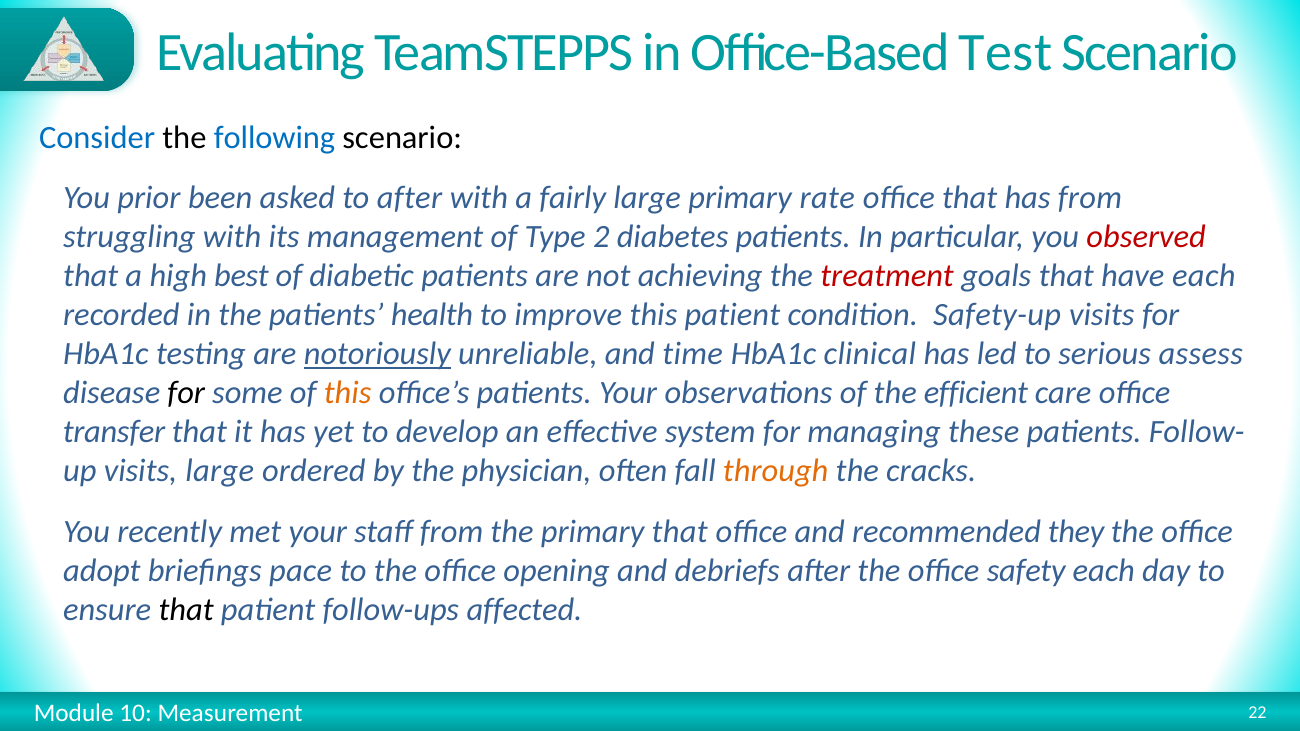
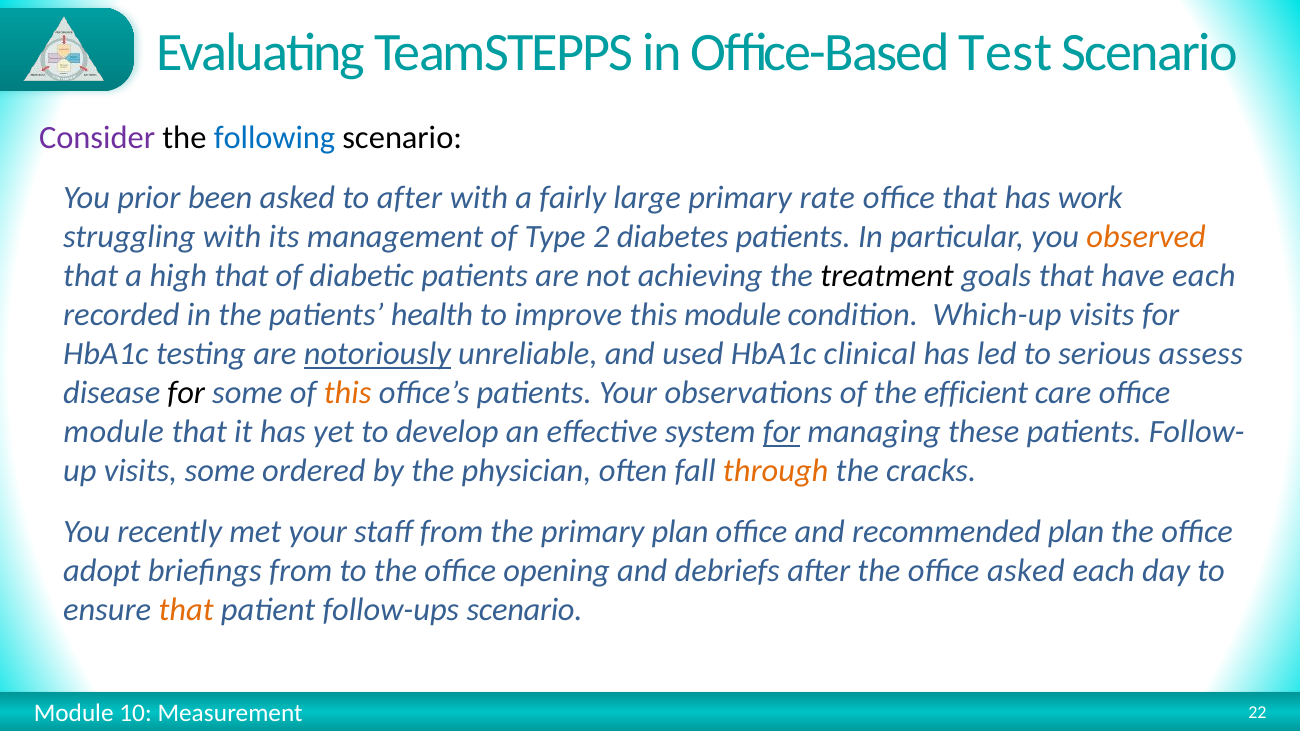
Consider colour: blue -> purple
has from: from -> work
observed colour: red -> orange
high best: best -> that
treatment colour: red -> black
this patient: patient -> module
Safety-up: Safety-up -> Which-up
time: time -> used
transfer at (114, 432): transfer -> module
for at (782, 432) underline: none -> present
visits large: large -> some
primary that: that -> plan
recommended they: they -> plan
briefings pace: pace -> from
office safety: safety -> asked
that at (186, 610) colour: black -> orange
follow-ups affected: affected -> scenario
